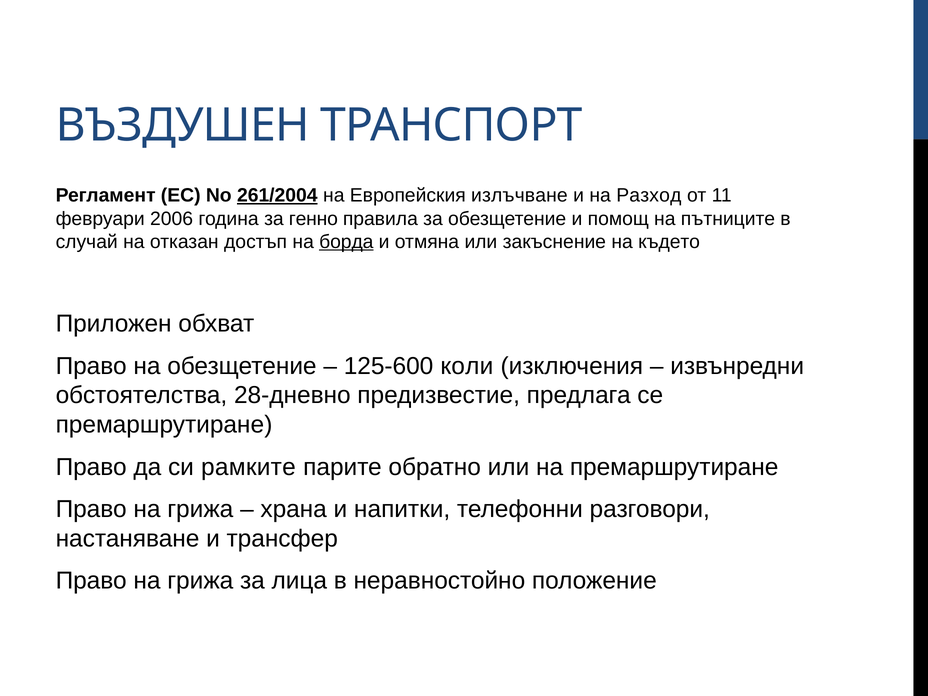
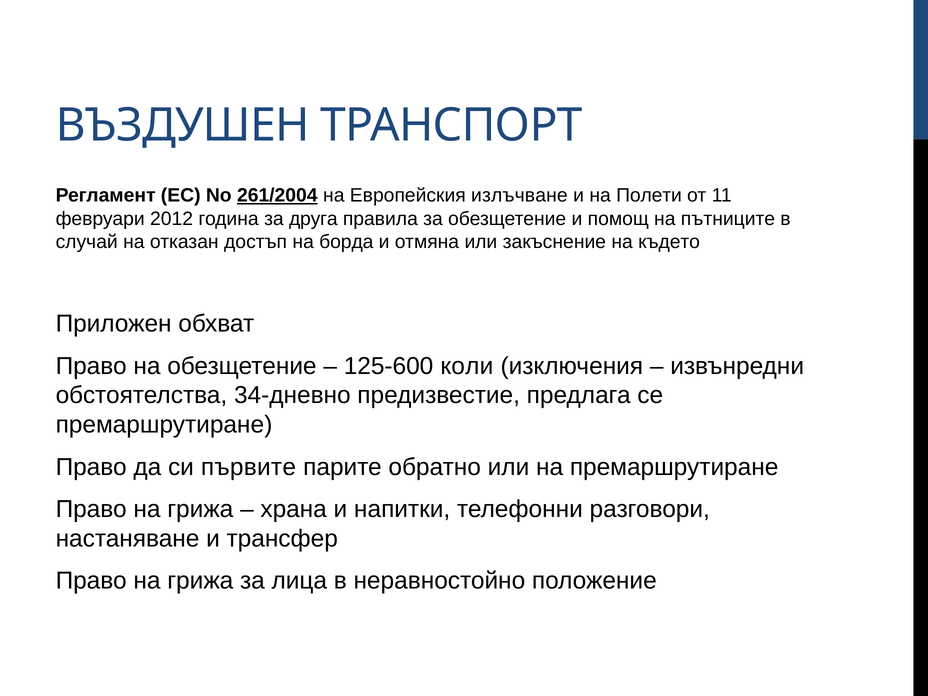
Разход: Разход -> Полети
2006: 2006 -> 2012
генно: генно -> друга
борда underline: present -> none
28-дневно: 28-дневно -> 34-дневно
рамките: рамките -> първите
